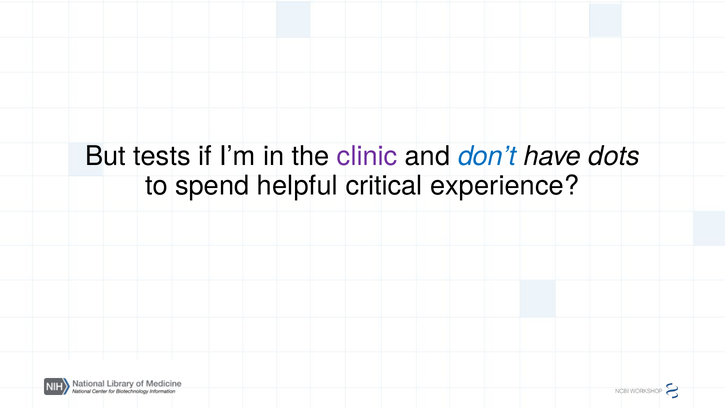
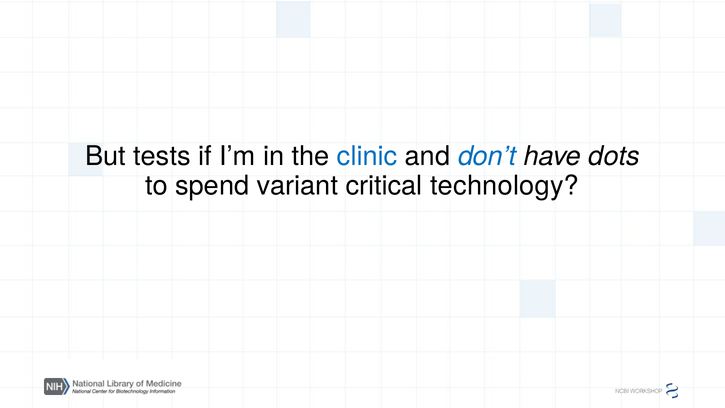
clinic colour: purple -> blue
helpful: helpful -> variant
experience: experience -> technology
